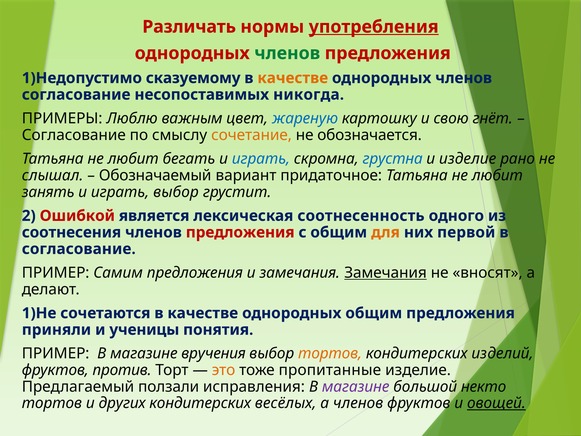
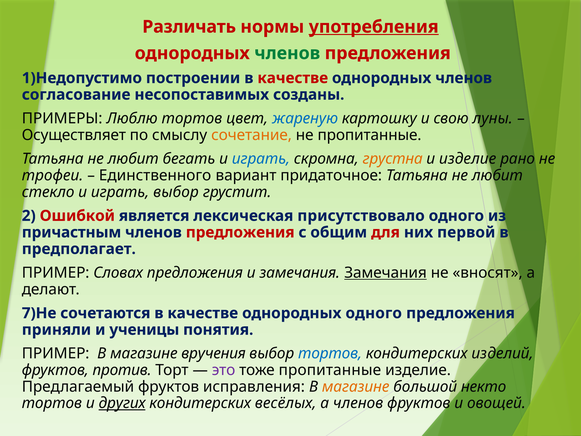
сказуемому: сказуемому -> построении
качестве at (293, 78) colour: orange -> red
никогда: никогда -> созданы
Люблю важным: важным -> тортов
гнёт: гнёт -> луны
Согласование at (74, 135): Согласование -> Осуществляет
не обозначается: обозначается -> пропитанные
грустна colour: blue -> orange
слышал: слышал -> трофеи
Обозначаемый: Обозначаемый -> Единственного
занять: занять -> стекло
соотнесенность: соотнесенность -> присутствовало
соотнесения: соотнесения -> причастным
для colour: orange -> red
согласование at (79, 249): согласование -> предполагает
Самим: Самим -> Словах
1)Не: 1)Не -> 7)Не
однородных общим: общим -> одного
тортов at (330, 353) colour: orange -> blue
это colour: orange -> purple
Предлагаемый ползали: ползали -> фруктов
магазине at (356, 386) colour: purple -> orange
других underline: none -> present
овощей underline: present -> none
